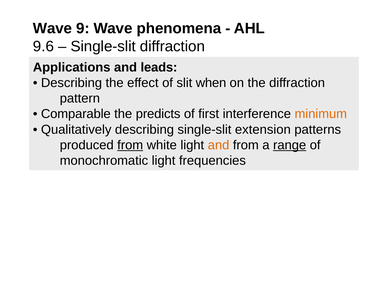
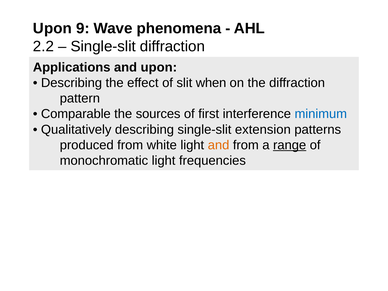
Wave at (53, 28): Wave -> Upon
9.6: 9.6 -> 2.2
and leads: leads -> upon
predicts: predicts -> sources
minimum colour: orange -> blue
from at (130, 145) underline: present -> none
